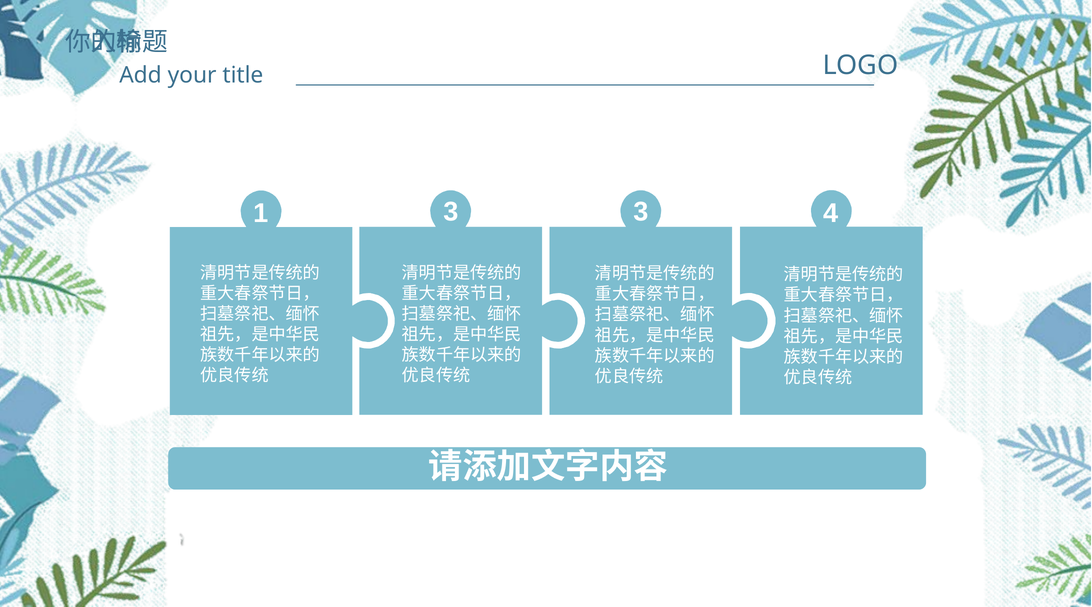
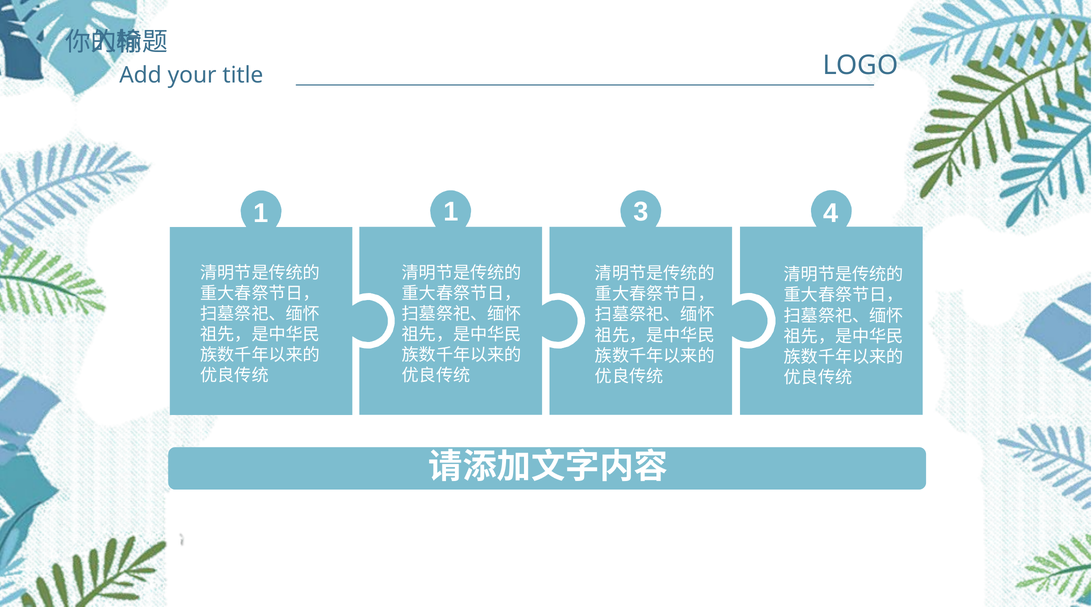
1 3: 3 -> 1
